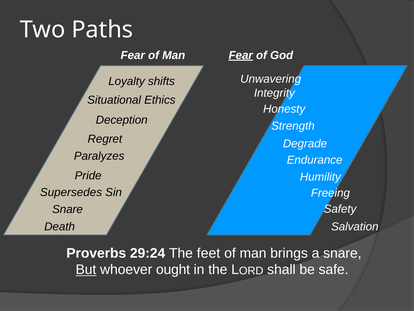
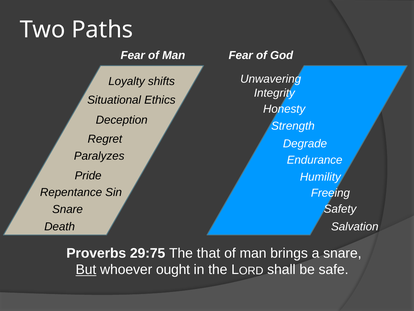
Fear at (241, 55) underline: present -> none
Supersedes: Supersedes -> Repentance
29:24: 29:24 -> 29:75
feet: feet -> that
